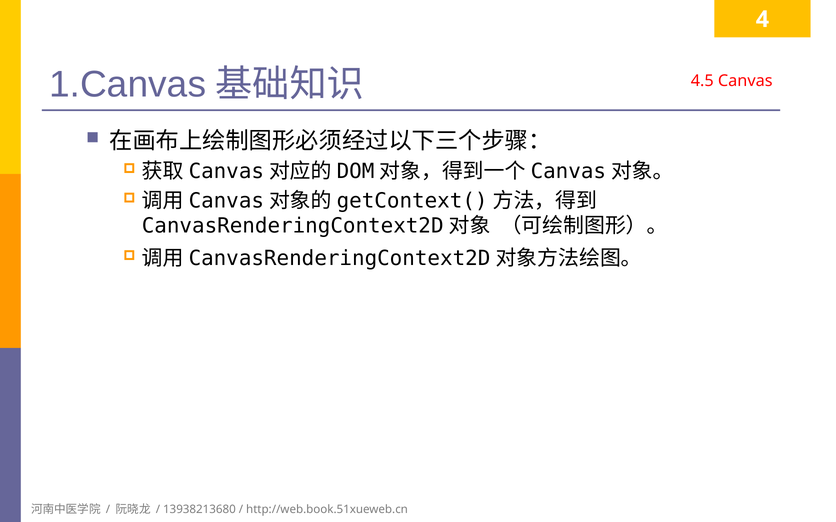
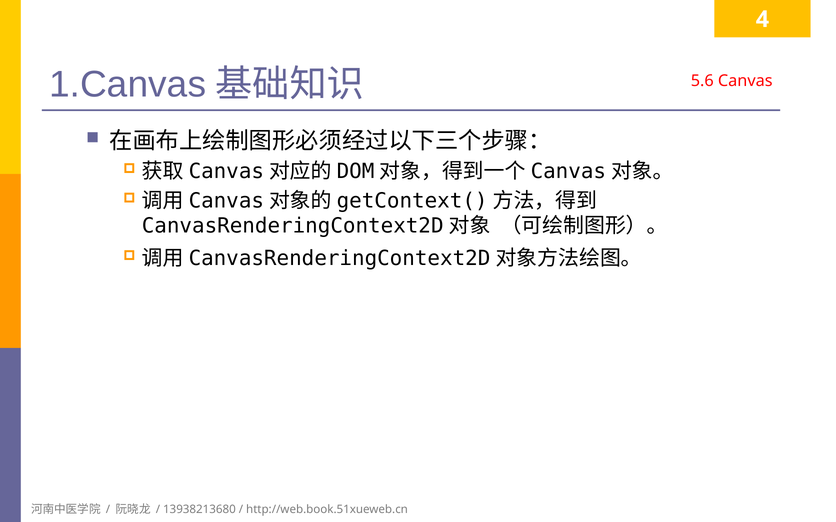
4.5: 4.5 -> 5.6
